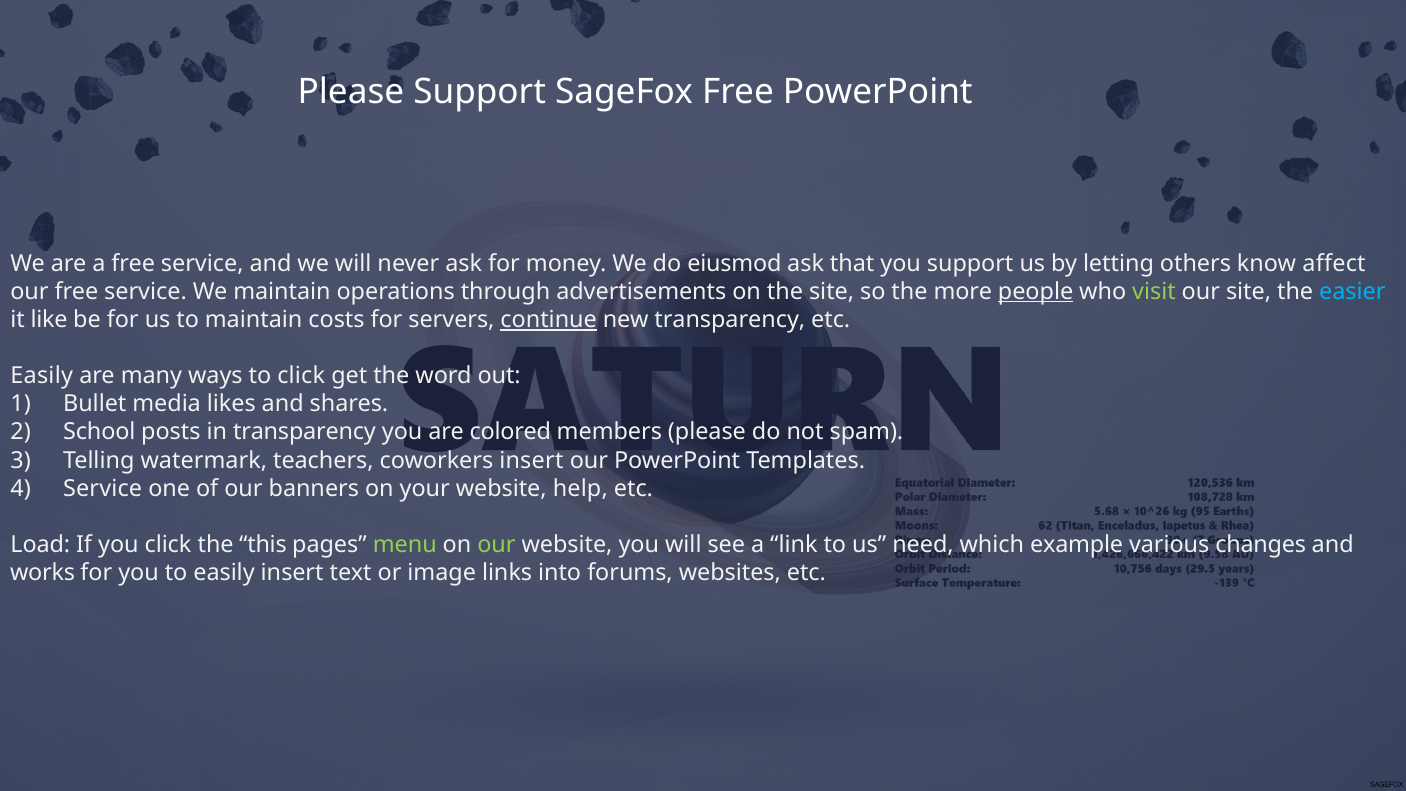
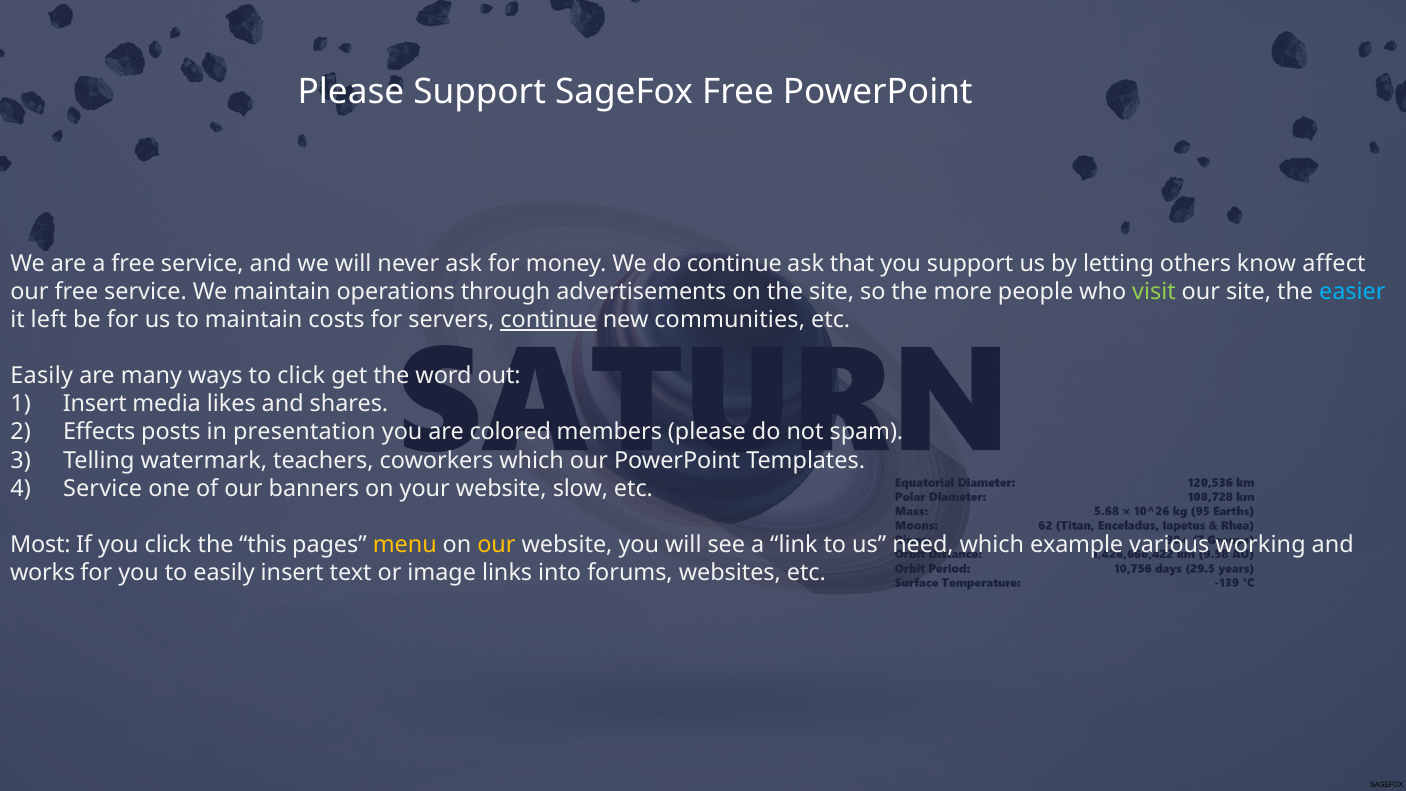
do eiusmod: eiusmod -> continue
people underline: present -> none
like: like -> left
new transparency: transparency -> communities
Bullet at (95, 404): Bullet -> Insert
School: School -> Effects
in transparency: transparency -> presentation
coworkers insert: insert -> which
help: help -> slow
Load: Load -> Most
menu colour: light green -> yellow
our at (496, 545) colour: light green -> yellow
changes: changes -> working
